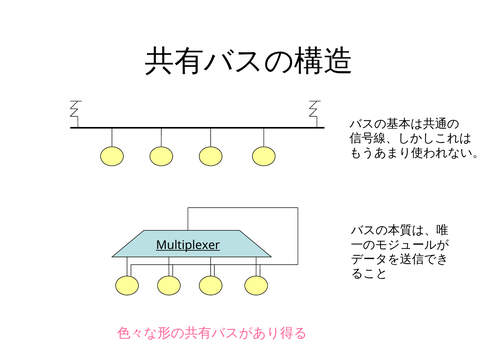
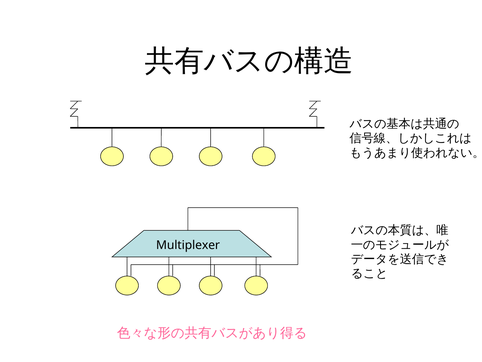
Multiplexer underline: present -> none
